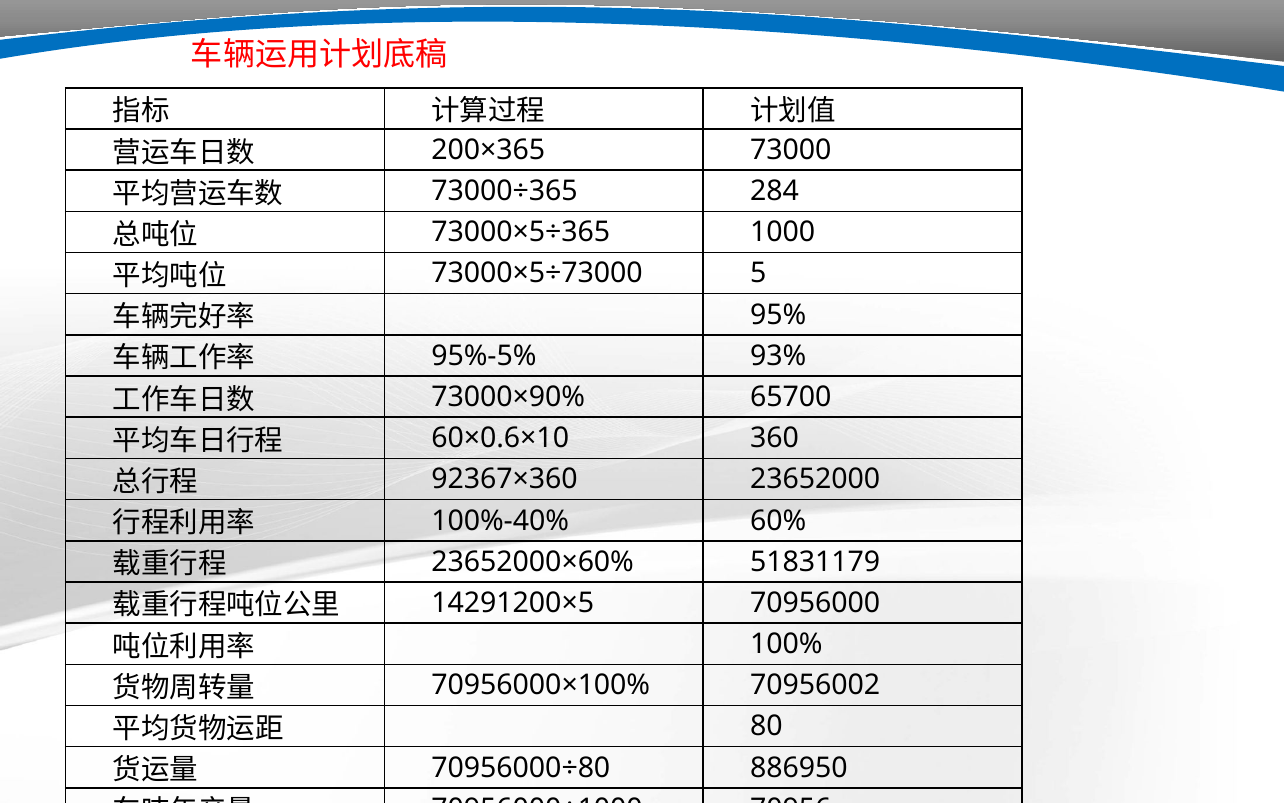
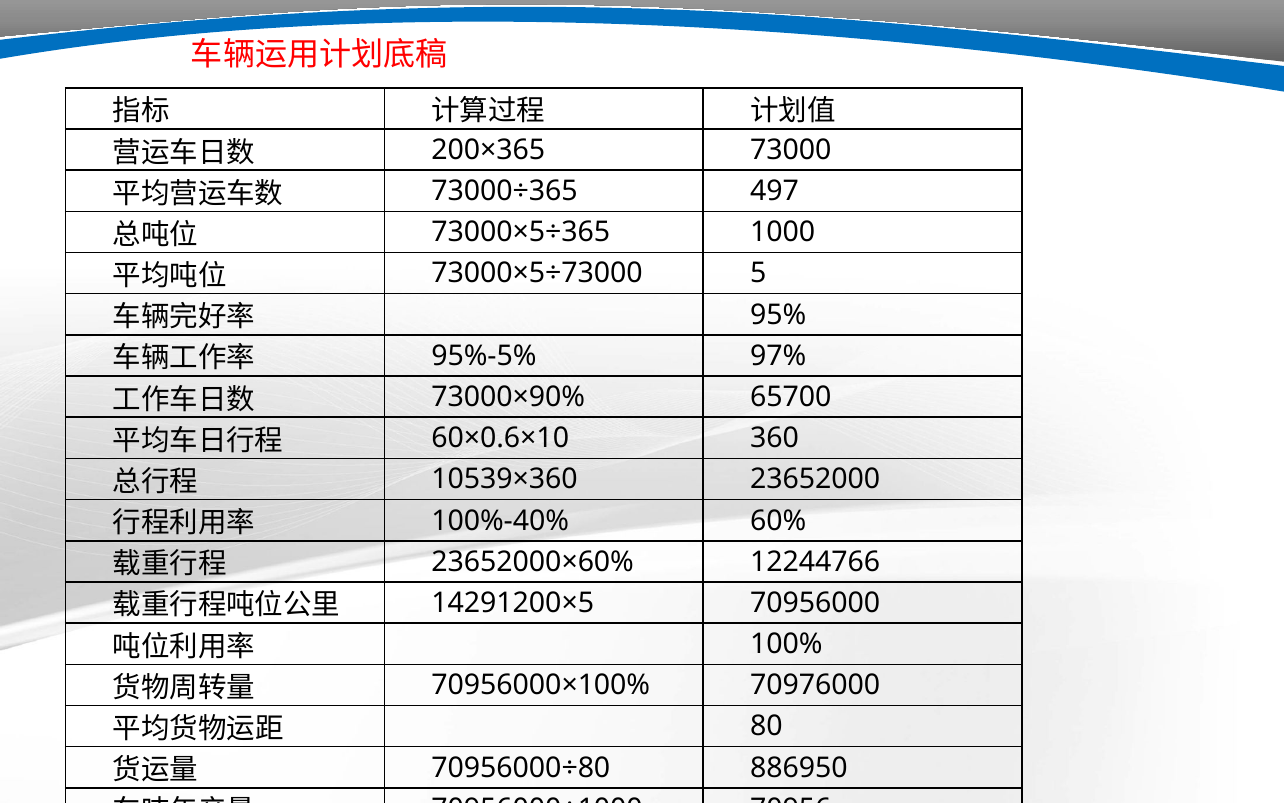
284: 284 -> 497
93%: 93% -> 97%
92367×360: 92367×360 -> 10539×360
51831179: 51831179 -> 12244766
70956002: 70956002 -> 70976000
